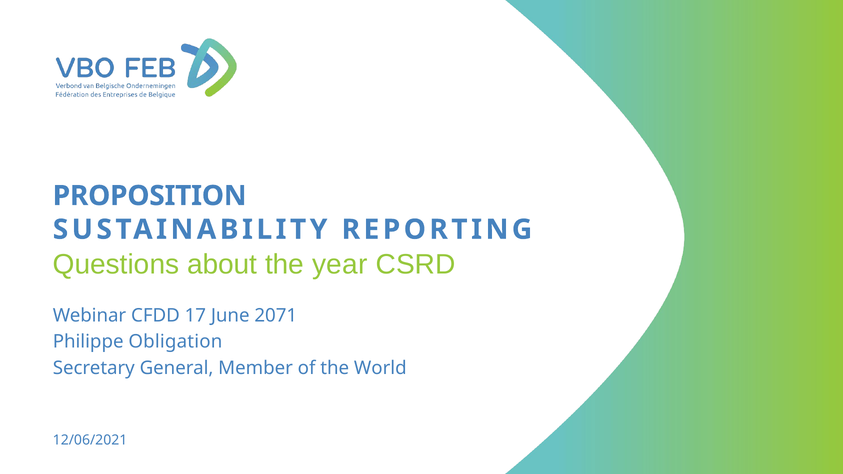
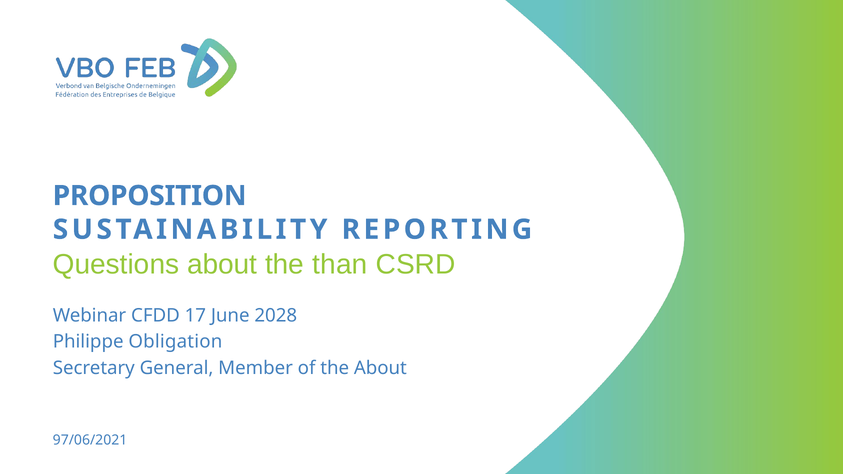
year: year -> than
2071: 2071 -> 2028
the World: World -> About
12/06/2021: 12/06/2021 -> 97/06/2021
